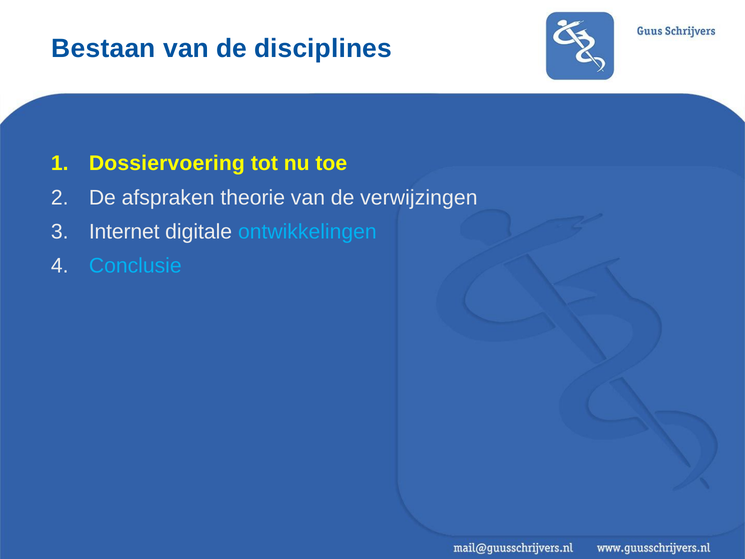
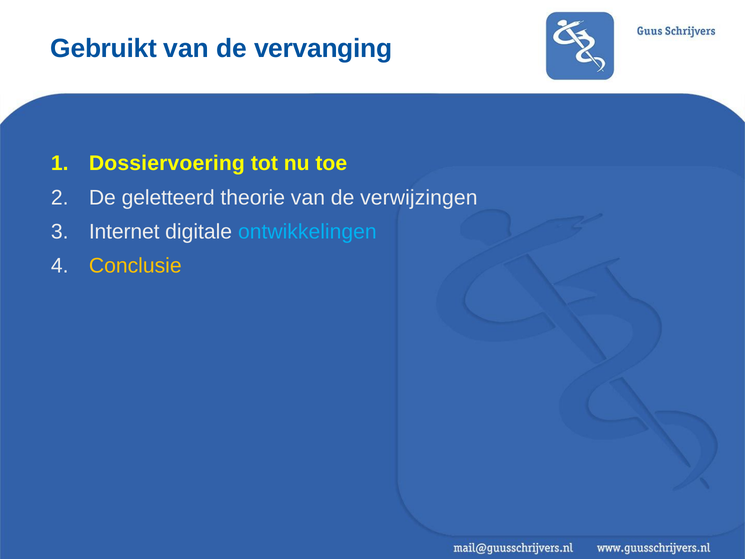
Bestaan: Bestaan -> Gebruikt
disciplines: disciplines -> vervanging
afspraken: afspraken -> geletteerd
Conclusie colour: light blue -> yellow
